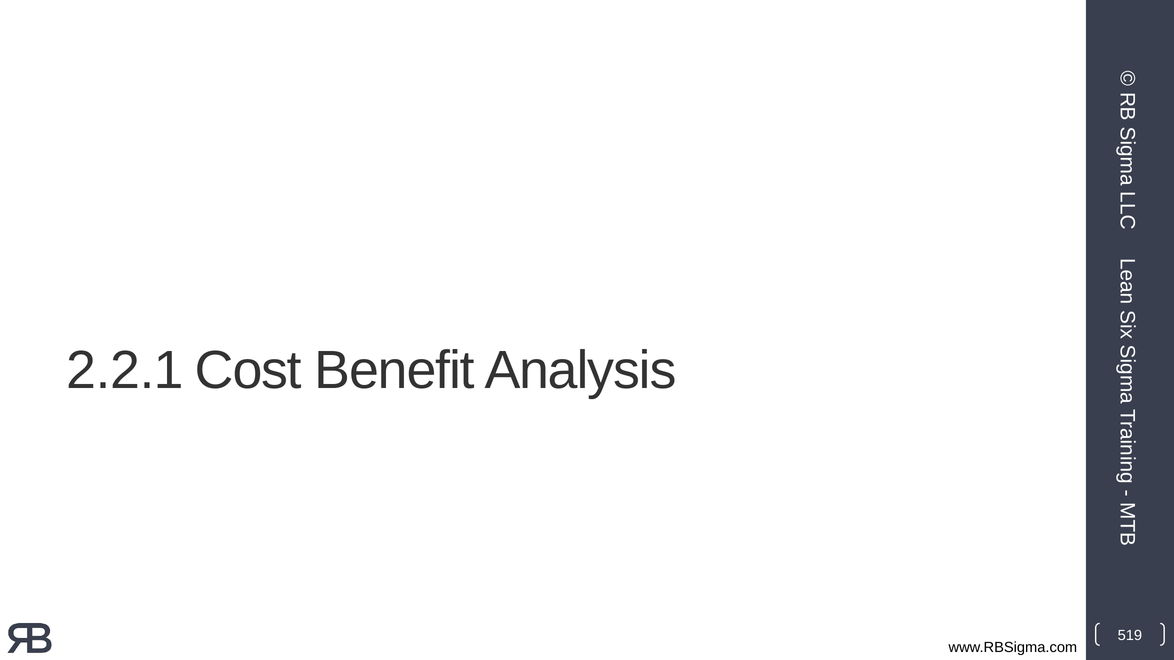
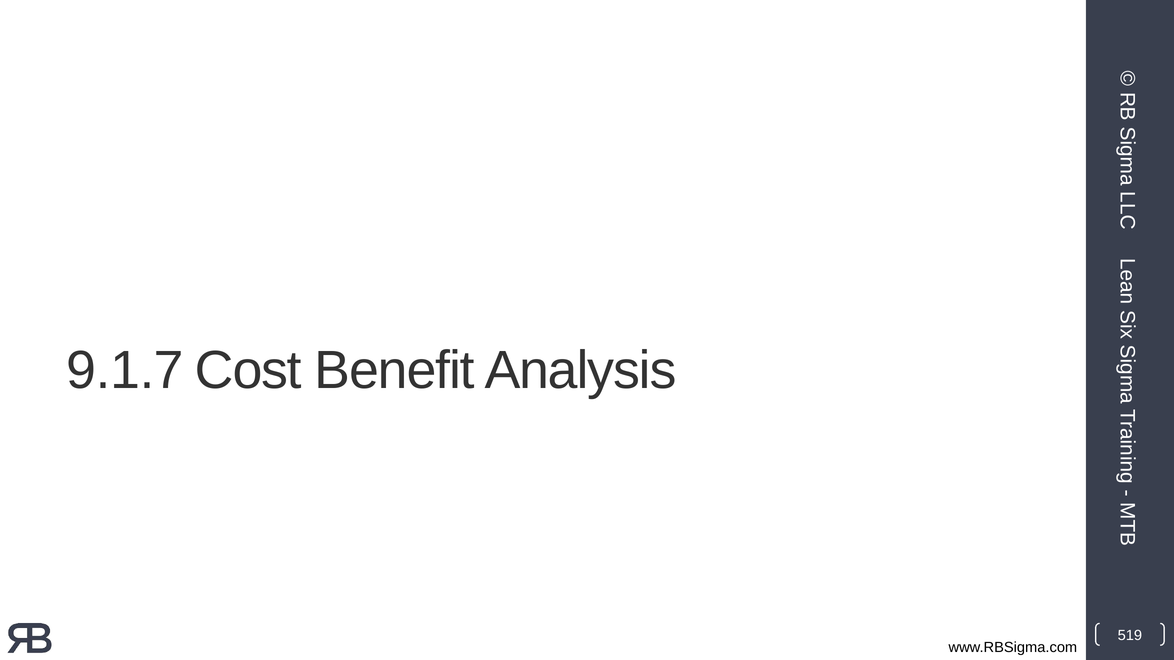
2.2.1: 2.2.1 -> 9.1.7
